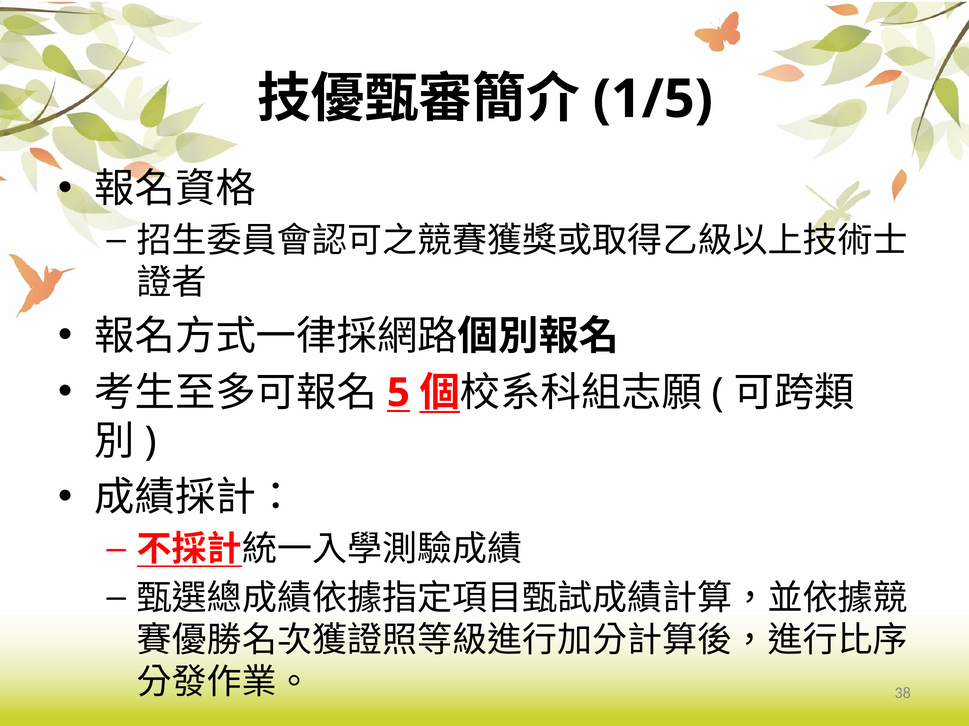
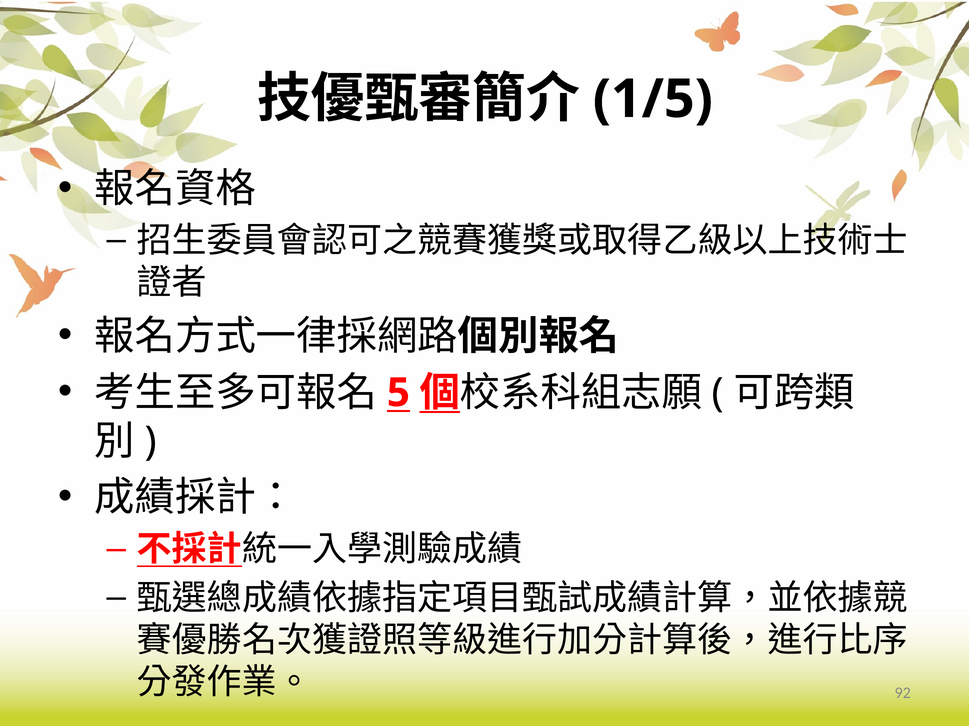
38: 38 -> 92
